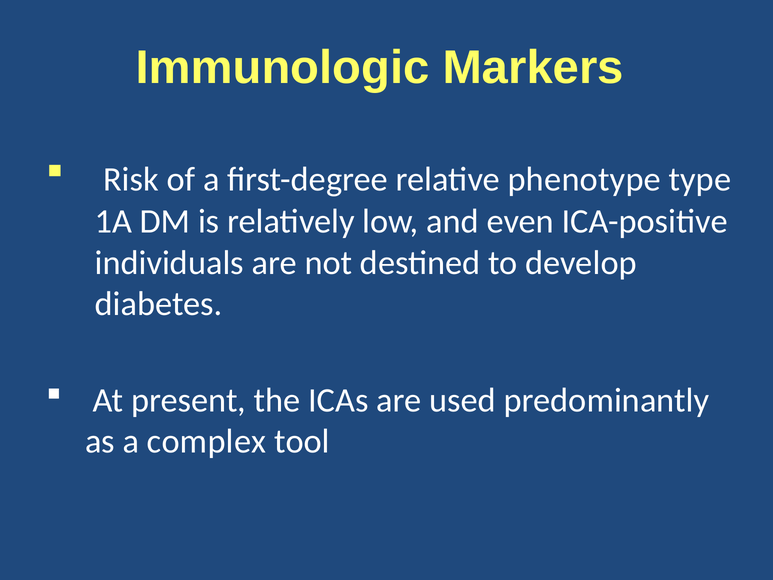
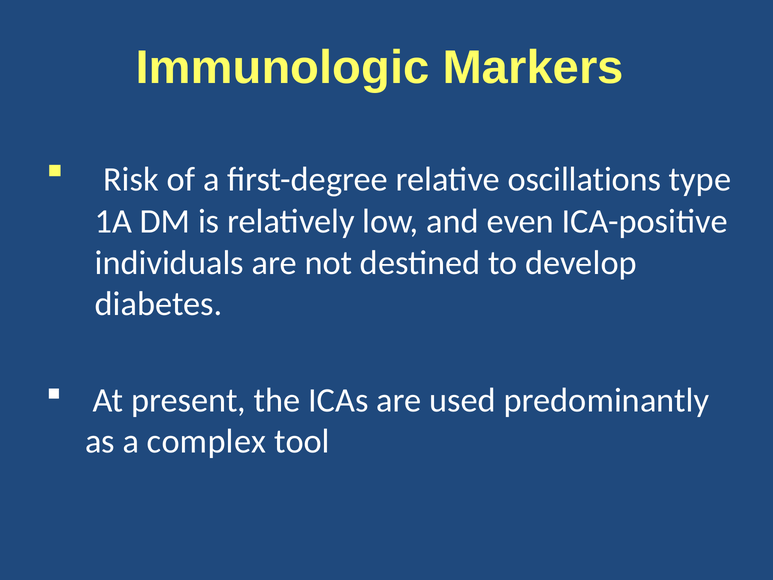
phenotype: phenotype -> oscillations
